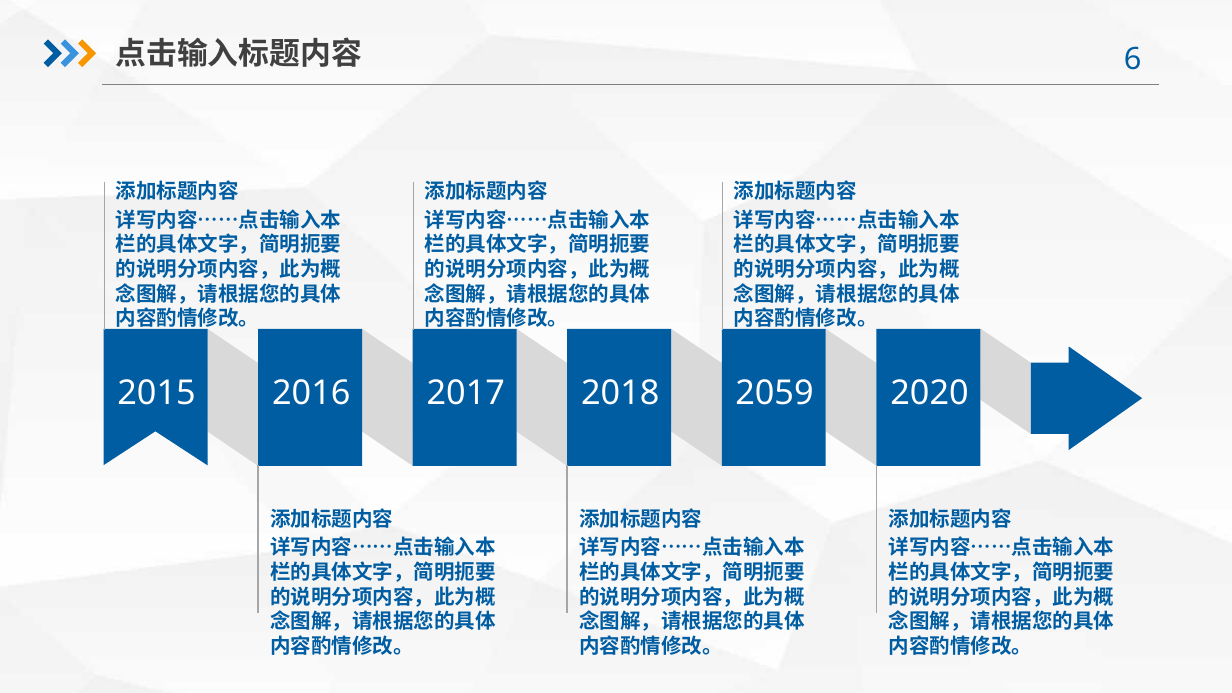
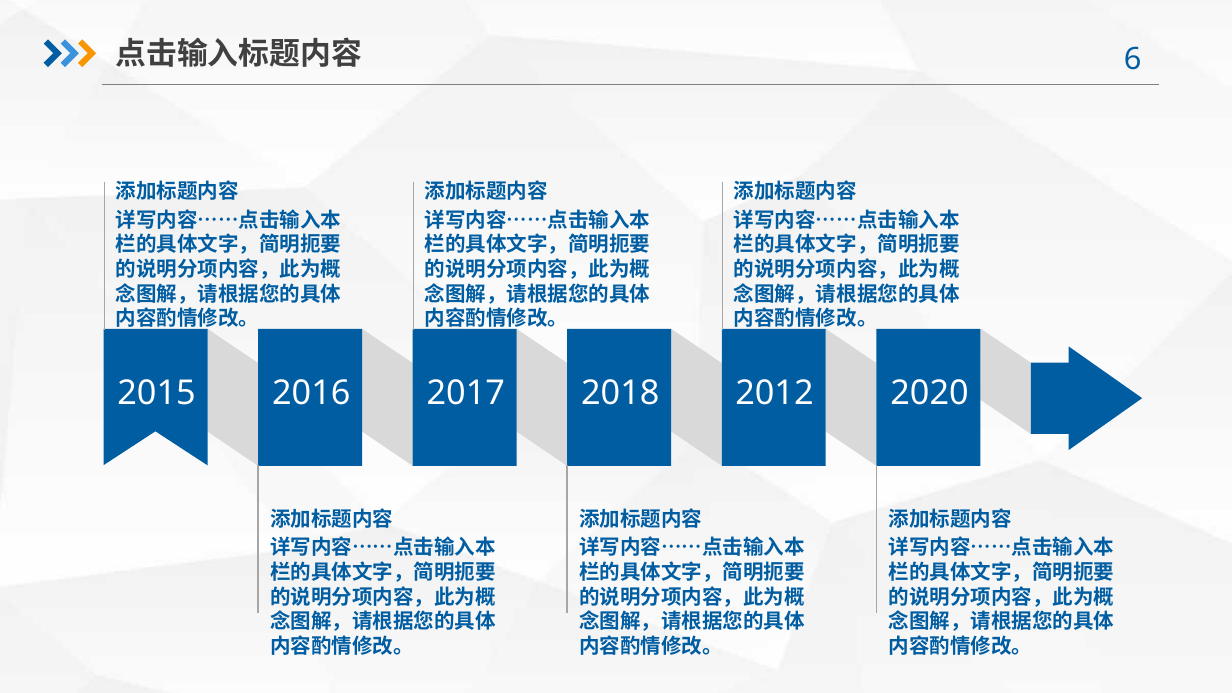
2059: 2059 -> 2012
